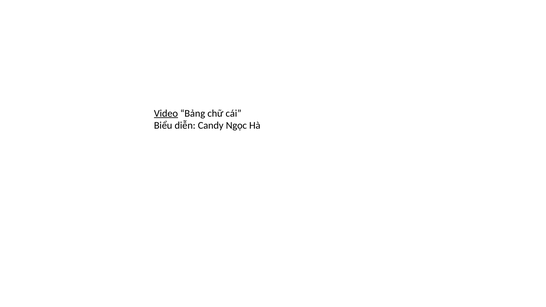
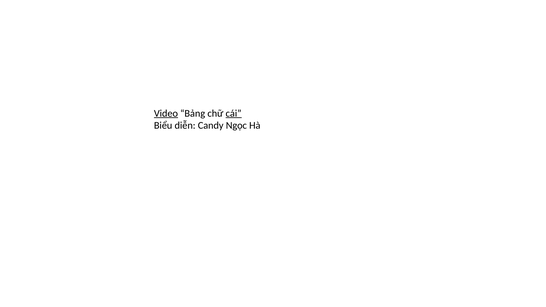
cái underline: none -> present
